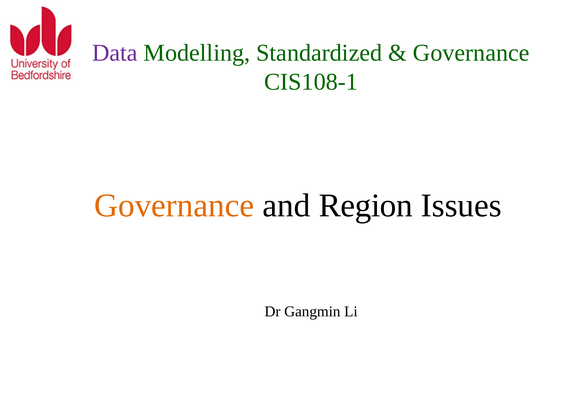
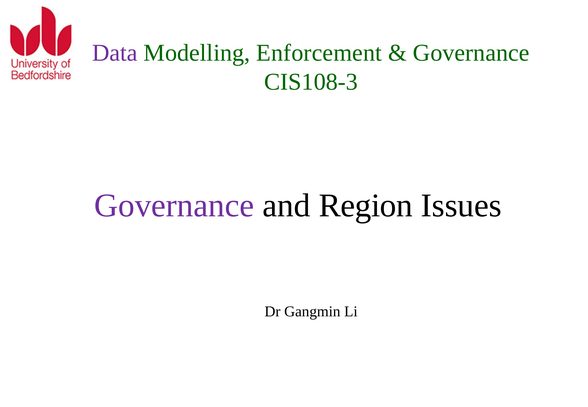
Standardized: Standardized -> Enforcement
CIS108-1: CIS108-1 -> CIS108-3
Governance at (174, 206) colour: orange -> purple
